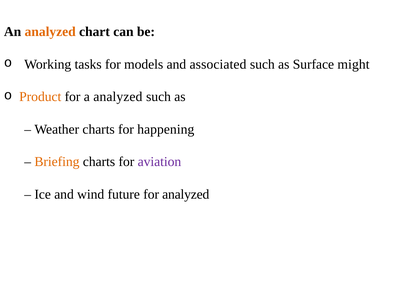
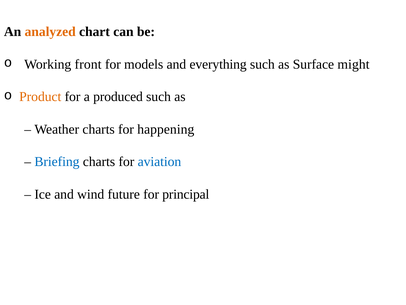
tasks: tasks -> front
associated: associated -> everything
a analyzed: analyzed -> produced
Briefing colour: orange -> blue
aviation colour: purple -> blue
for analyzed: analyzed -> principal
